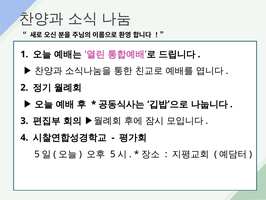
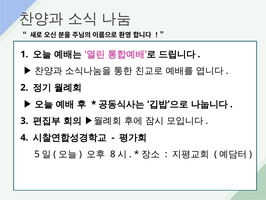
5 at (113, 154): 5 -> 8
